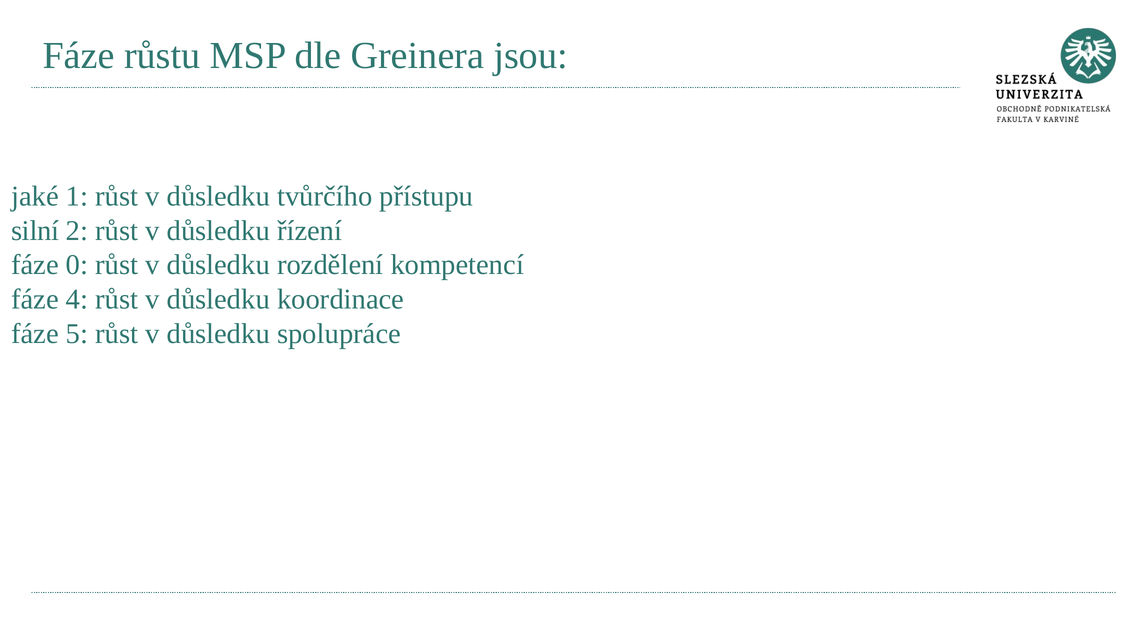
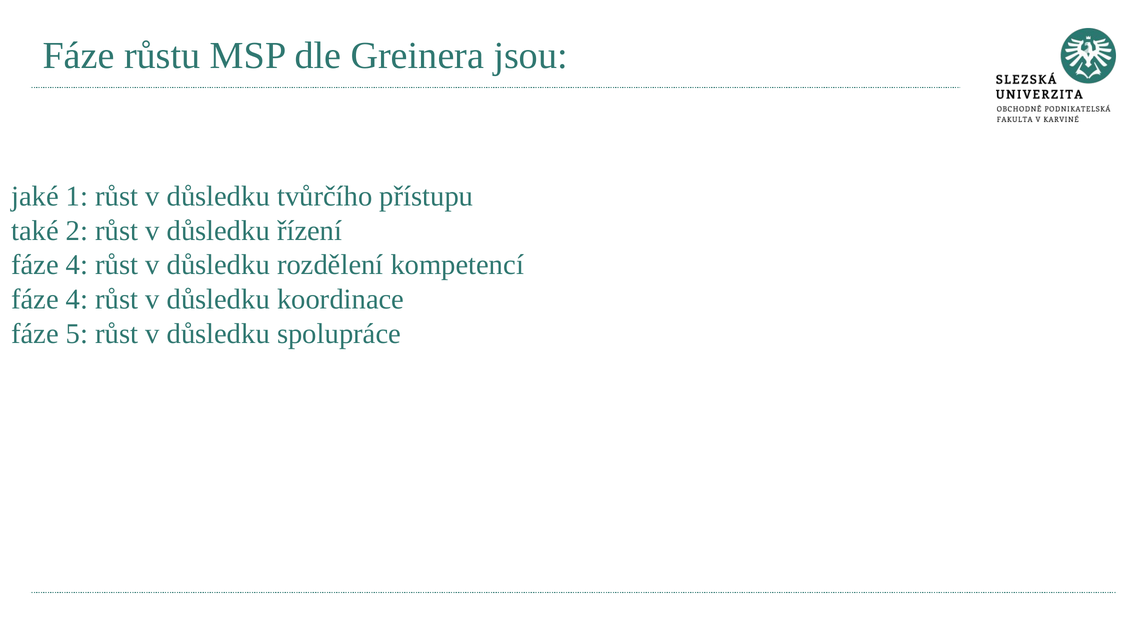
silní: silní -> také
0 at (77, 265): 0 -> 4
